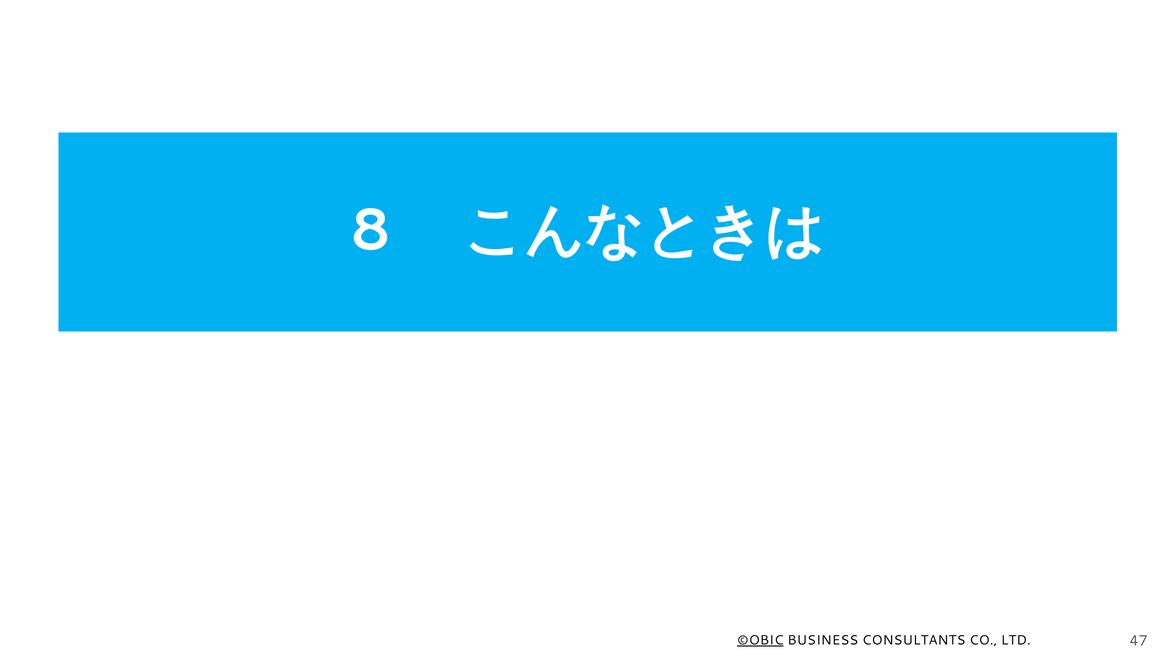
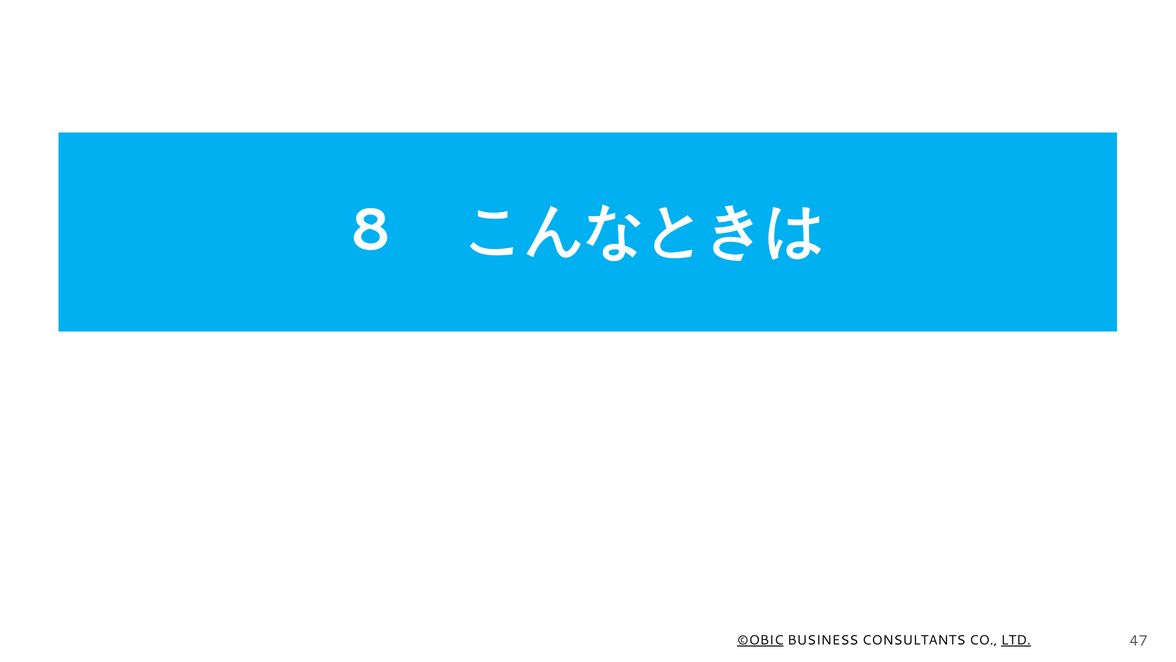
LTD underline: none -> present
